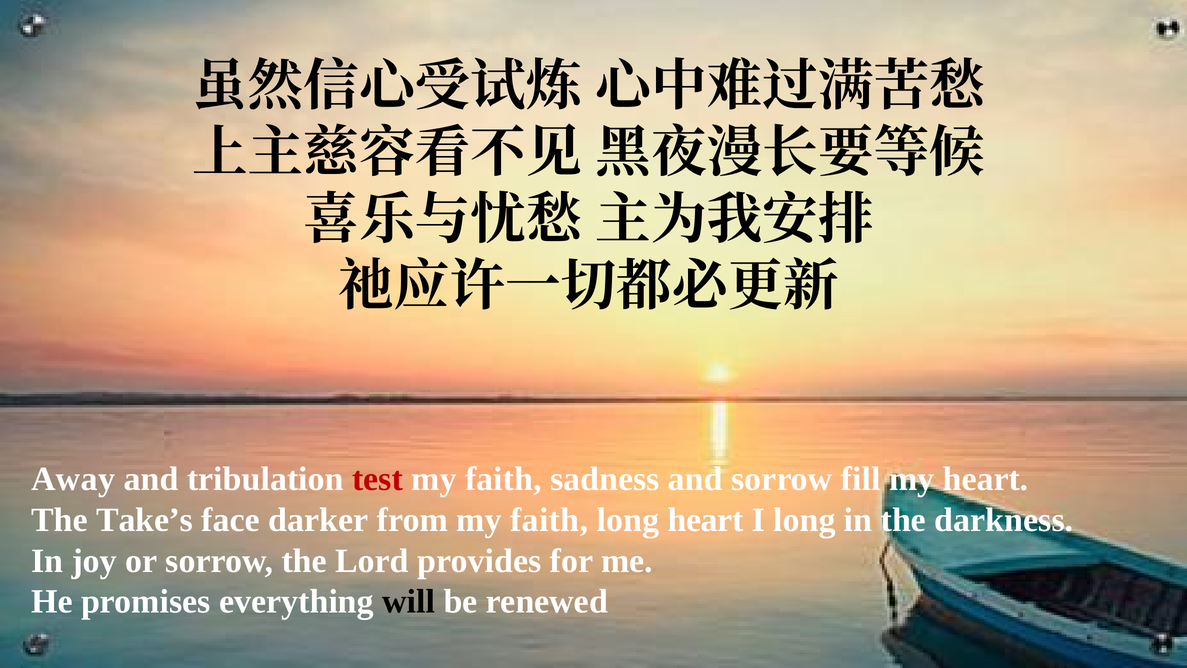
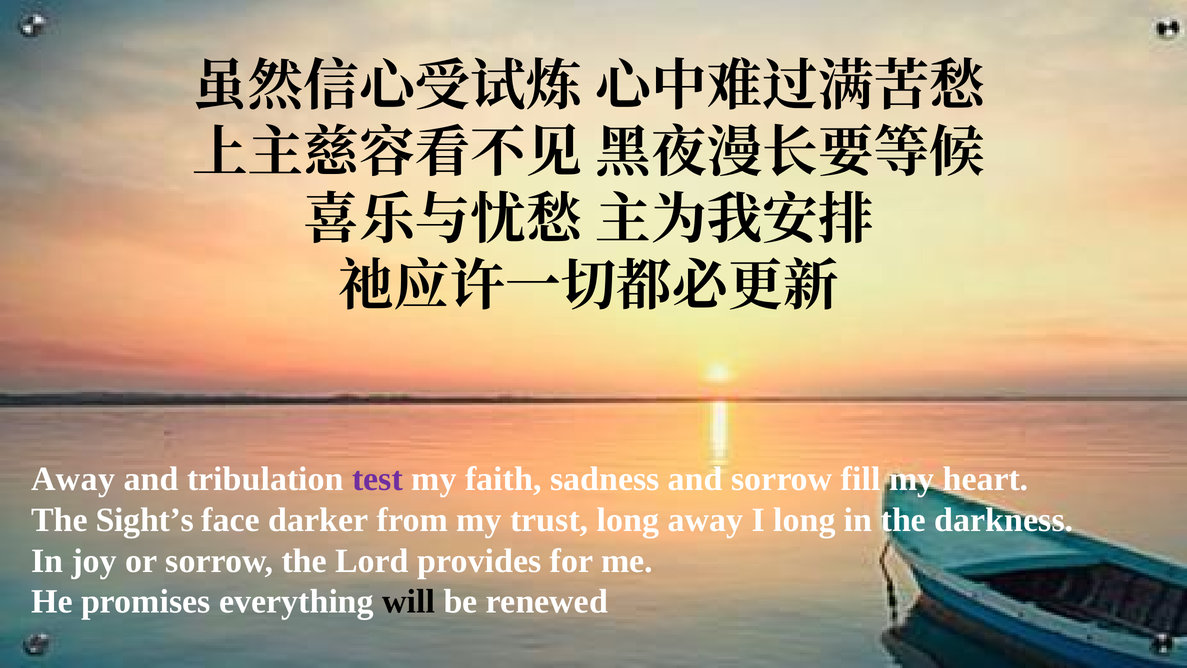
test colour: red -> purple
Take’s: Take’s -> Sight’s
from my faith: faith -> trust
long heart: heart -> away
